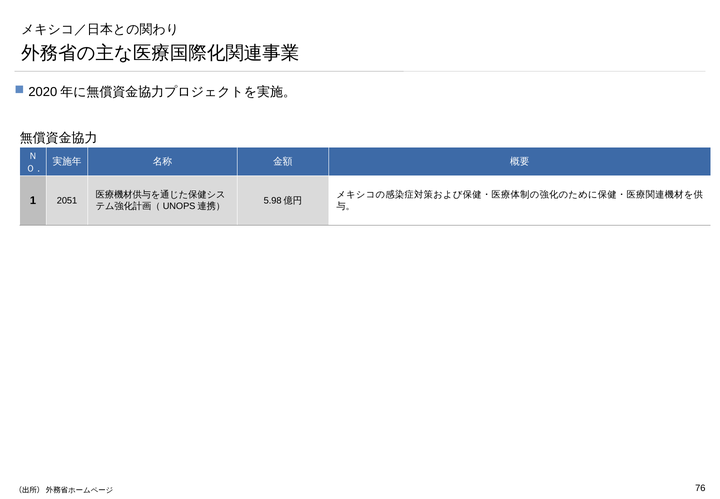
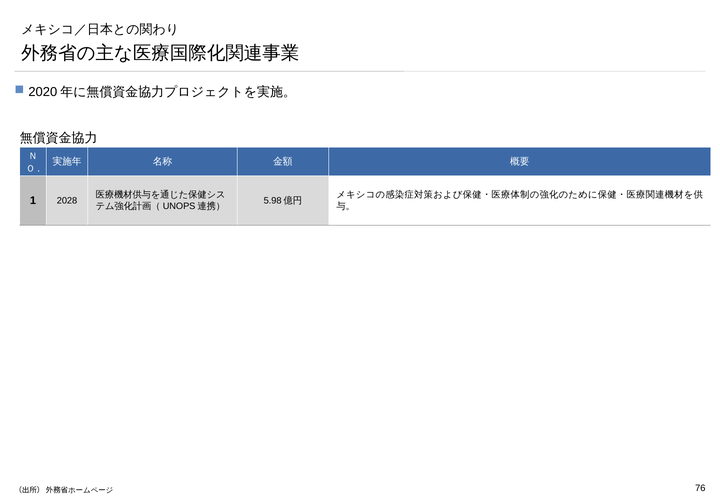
2051: 2051 -> 2028
